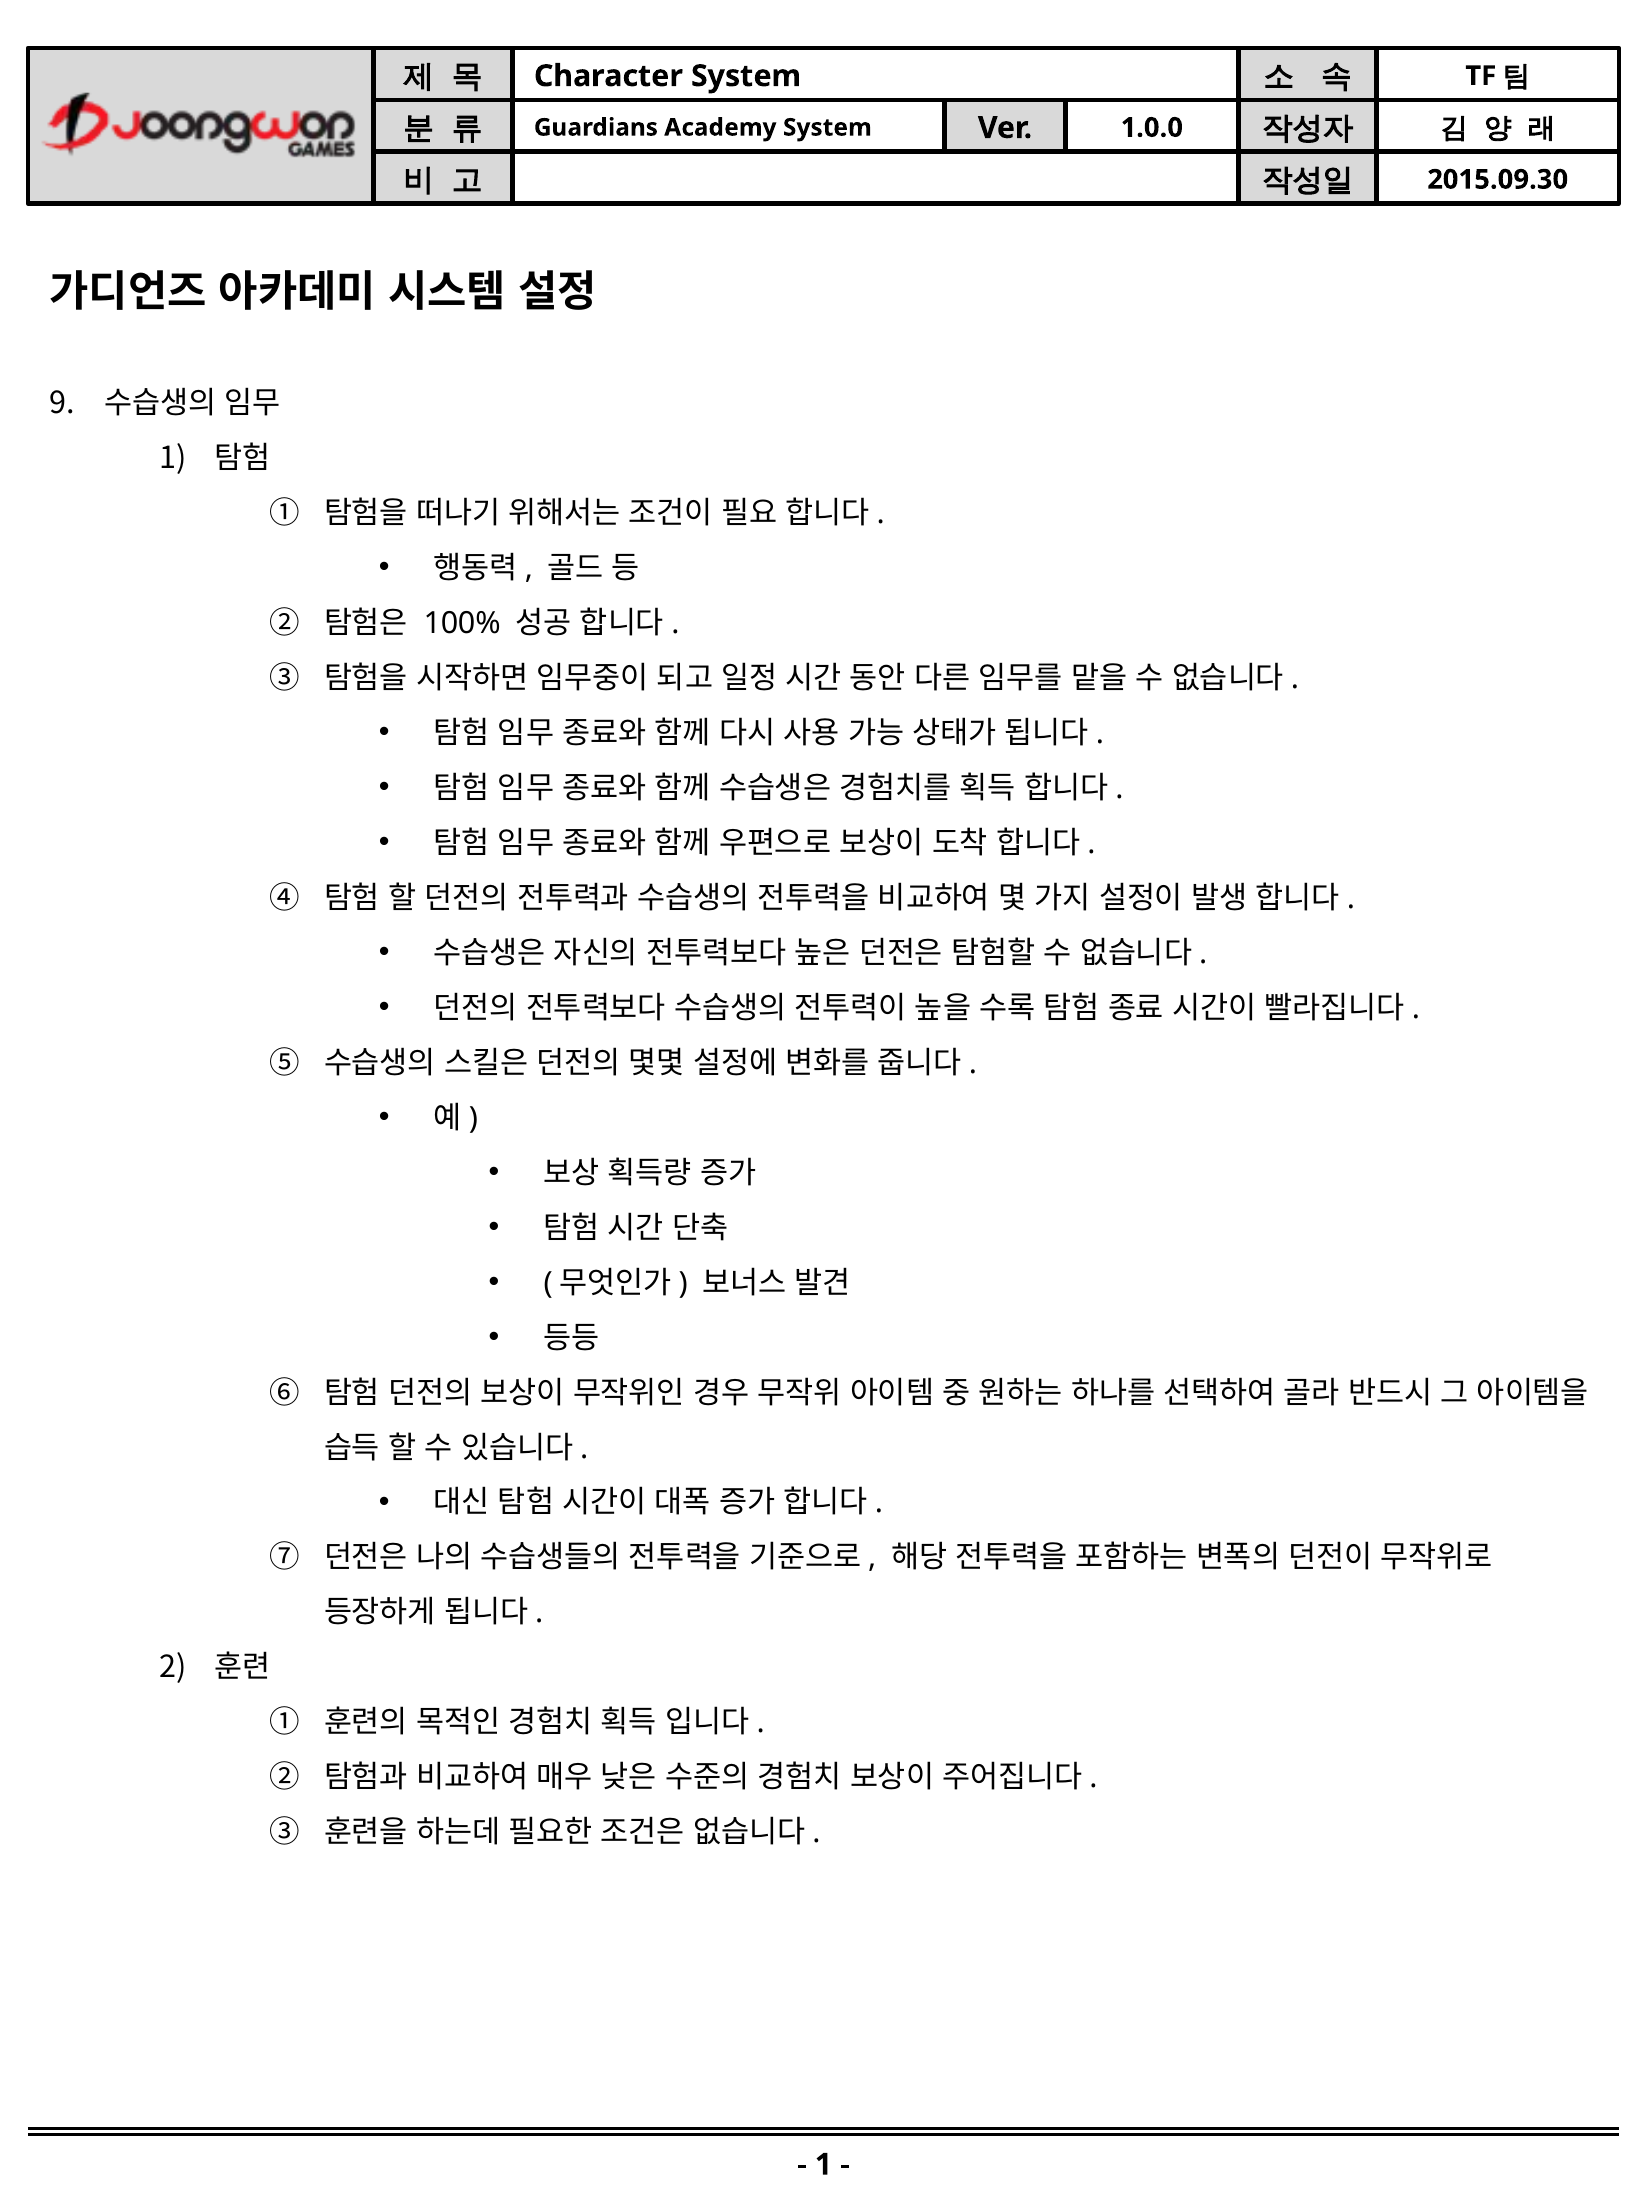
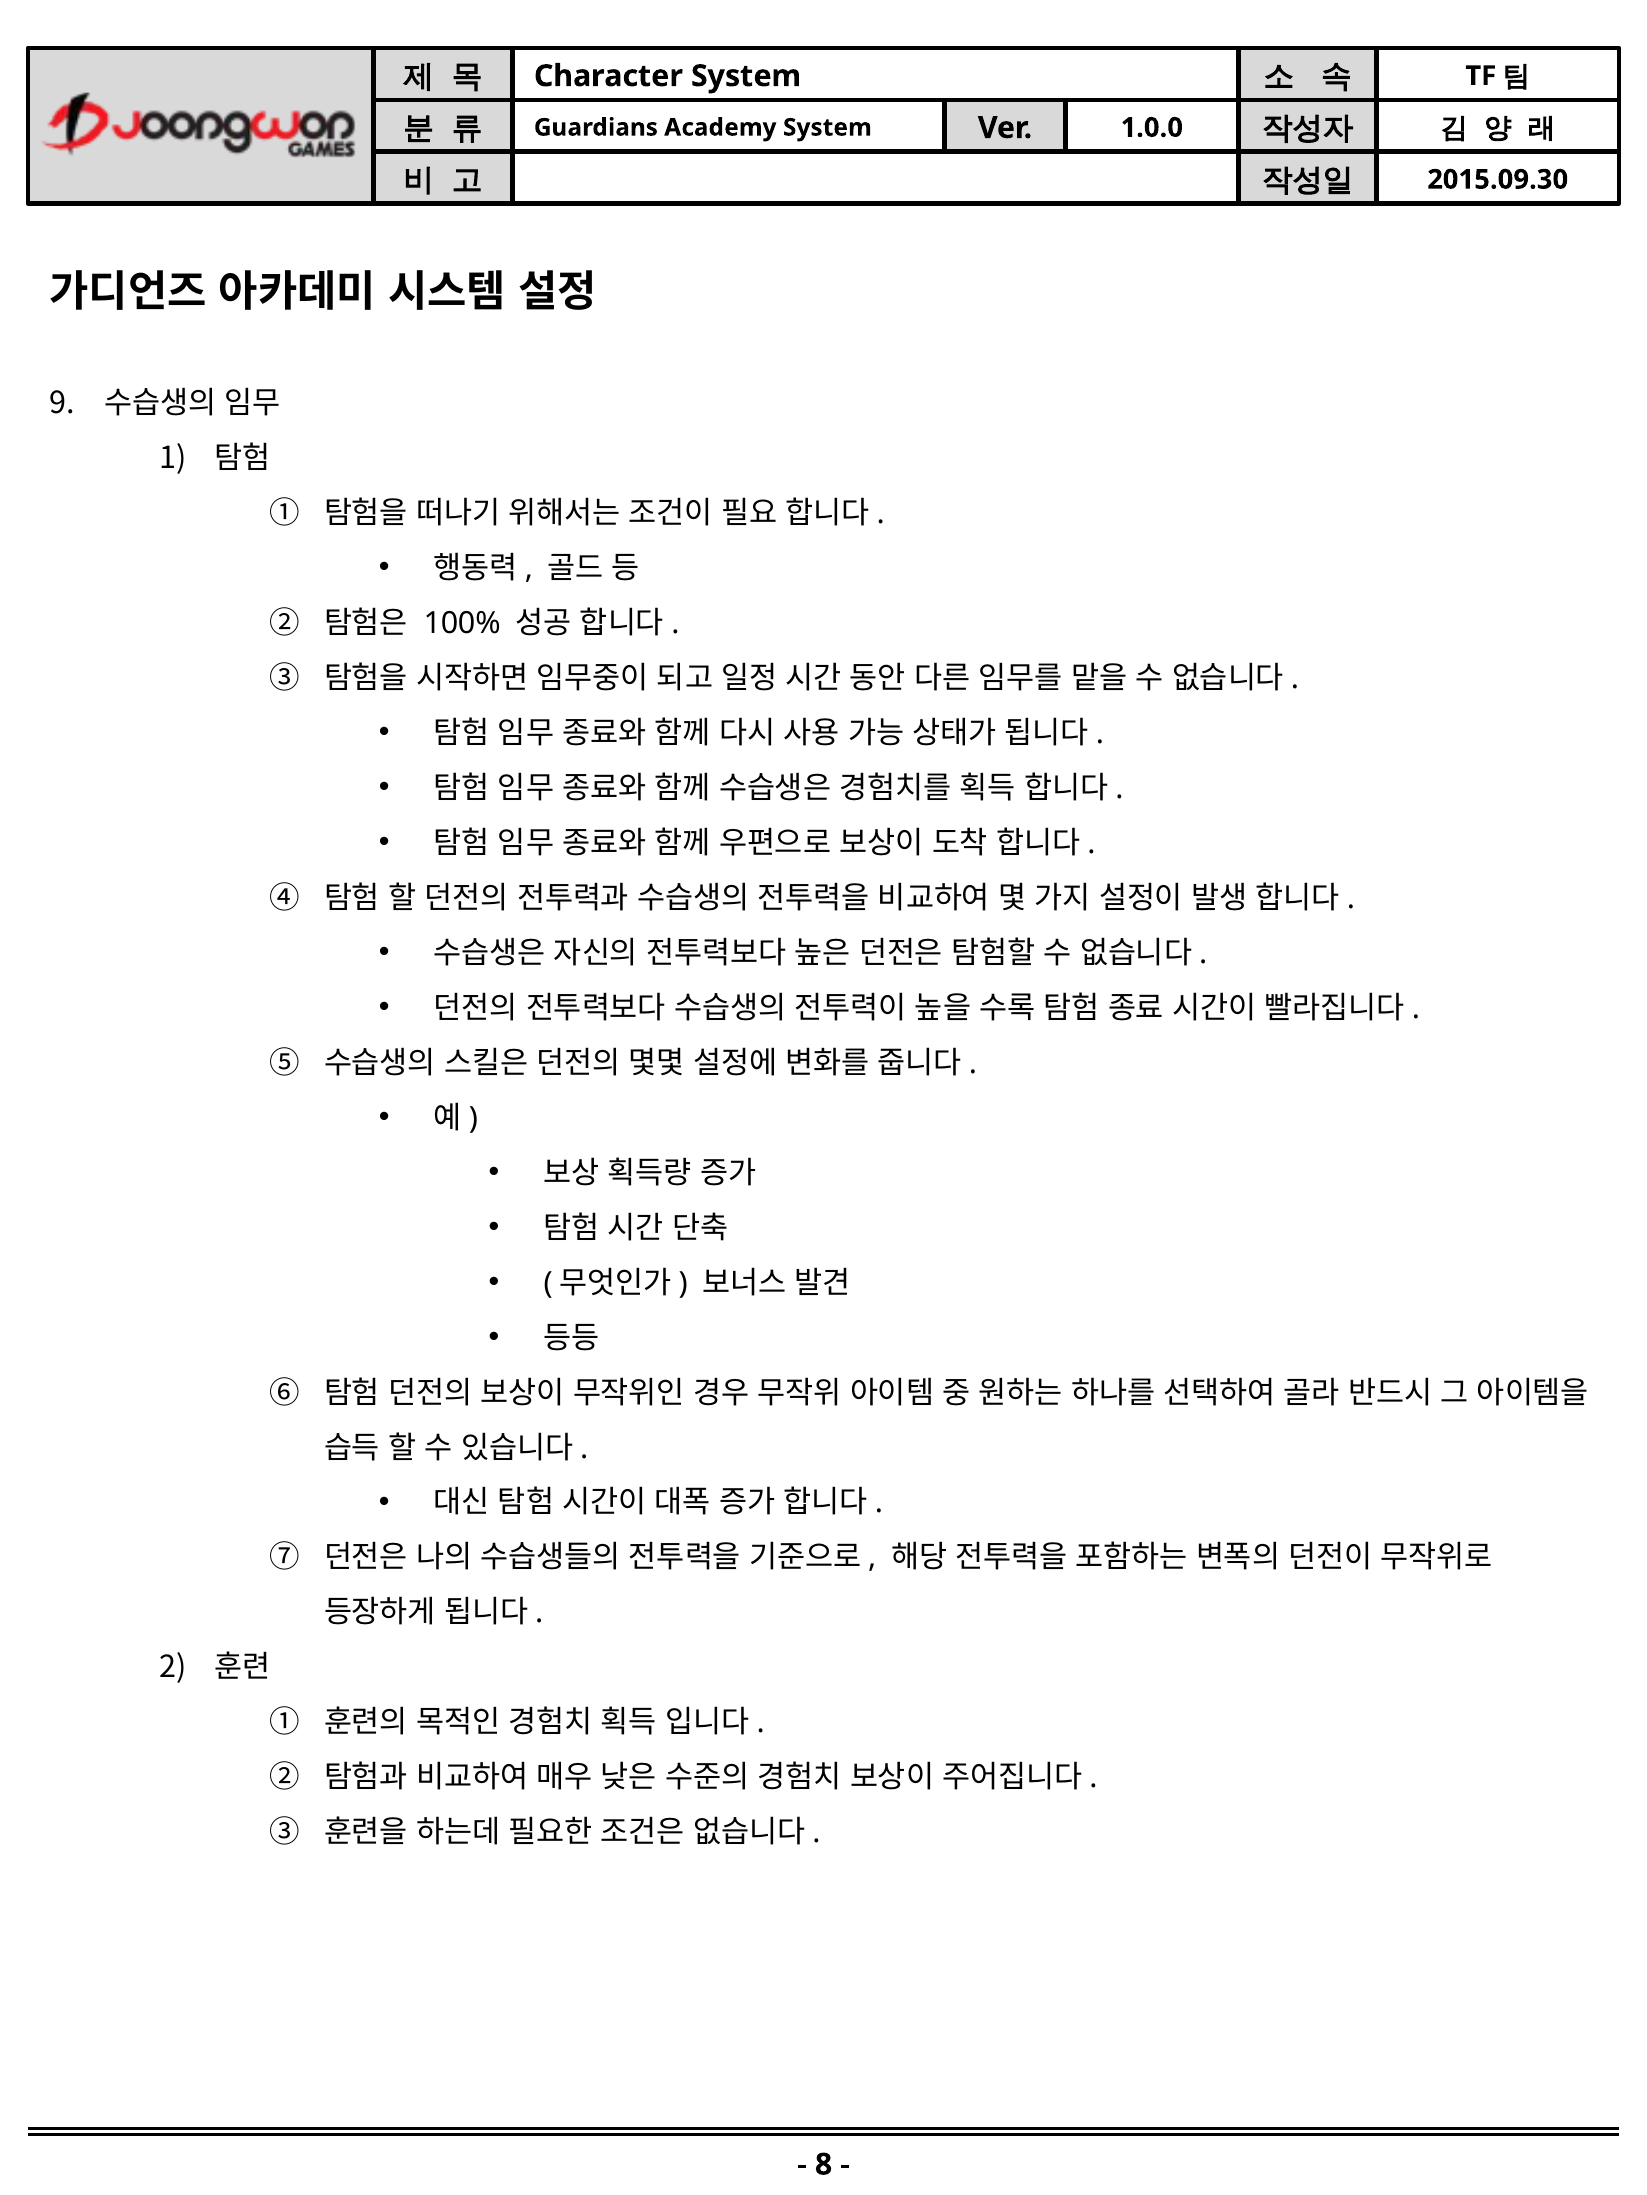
1 at (824, 2166): 1 -> 8
